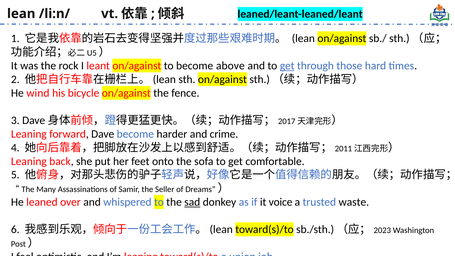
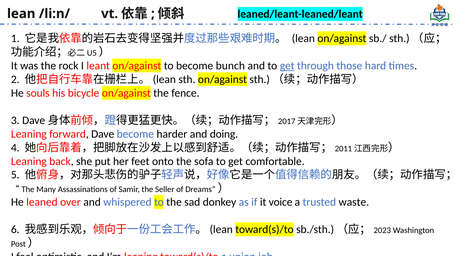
above: above -> bunch
wind: wind -> souls
crime: crime -> doing
sad underline: present -> none
